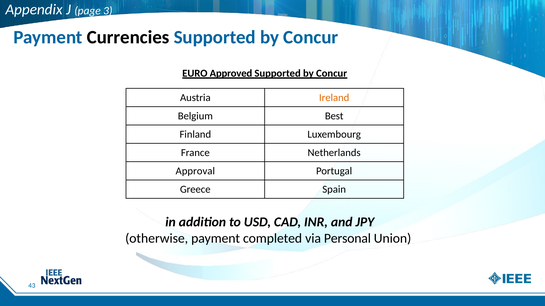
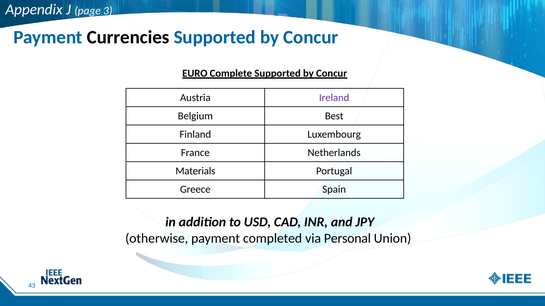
Approved: Approved -> Complete
Ireland colour: orange -> purple
Approval: Approval -> Materials
